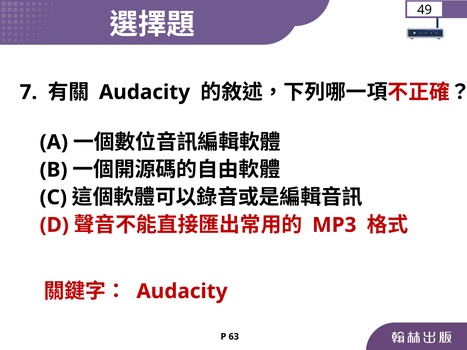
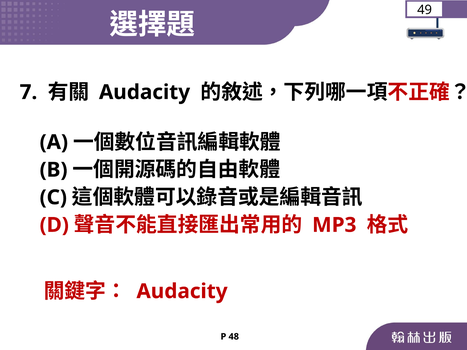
63: 63 -> 48
